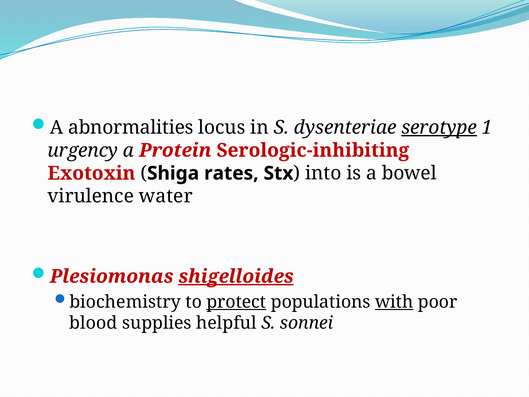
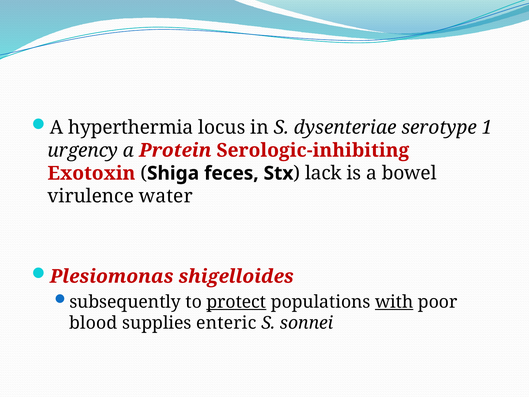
abnormalities: abnormalities -> hyperthermia
serotype underline: present -> none
rates: rates -> feces
into: into -> lack
shigelloides underline: present -> none
biochemistry: biochemistry -> subsequently
helpful: helpful -> enteric
